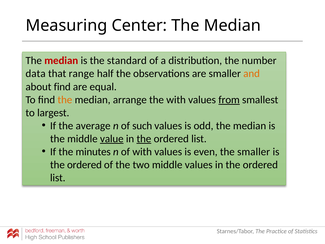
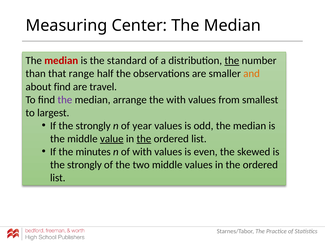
the at (232, 61) underline: none -> present
data: data -> than
equal: equal -> travel
the at (65, 100) colour: orange -> purple
from underline: present -> none
If the average: average -> strongly
such: such -> year
the smaller: smaller -> skewed
ordered at (84, 165): ordered -> strongly
